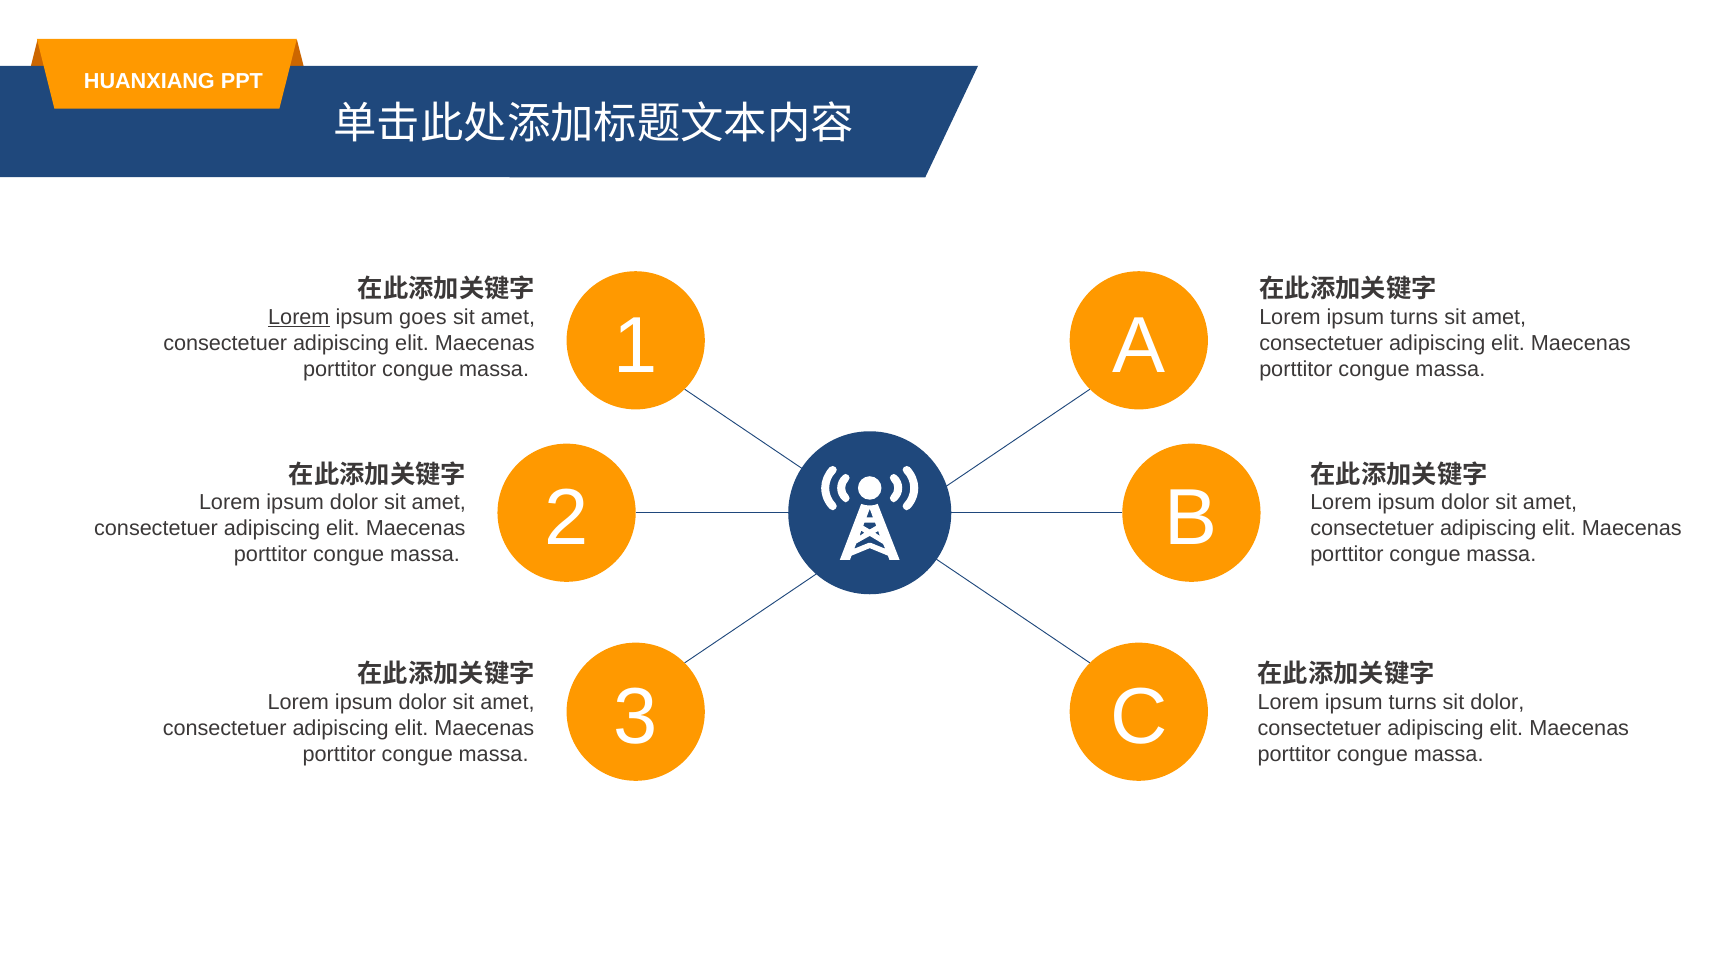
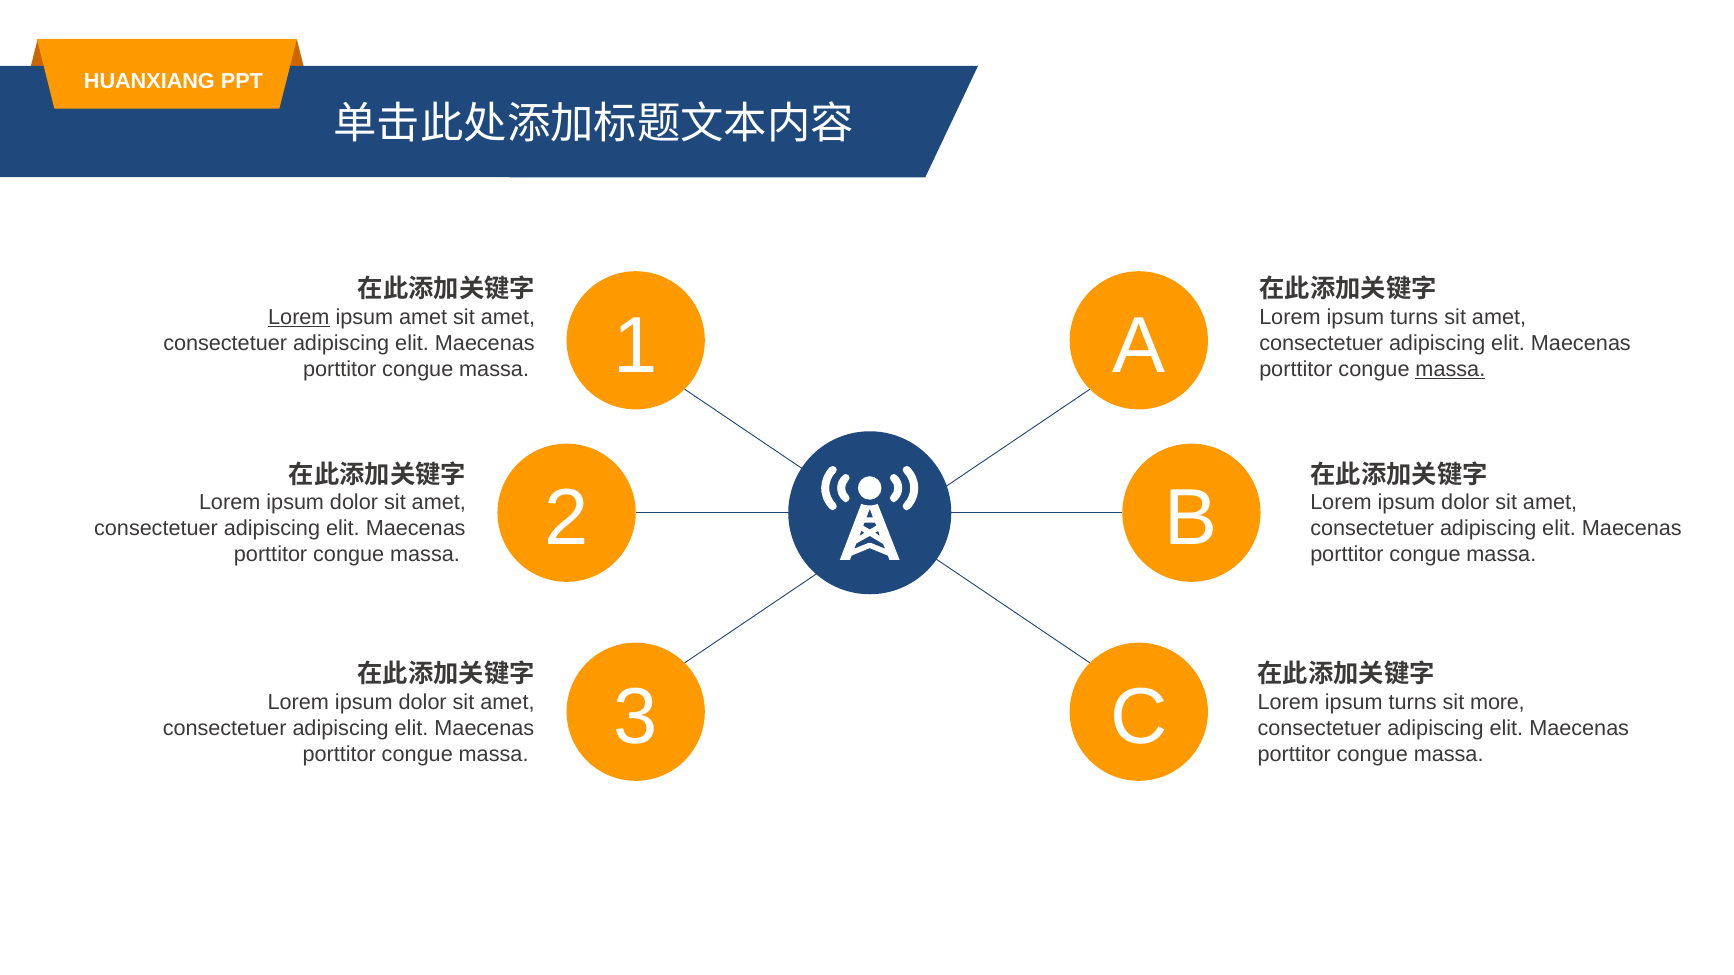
ipsum goes: goes -> amet
massa at (1450, 370) underline: none -> present
sit dolor: dolor -> more
